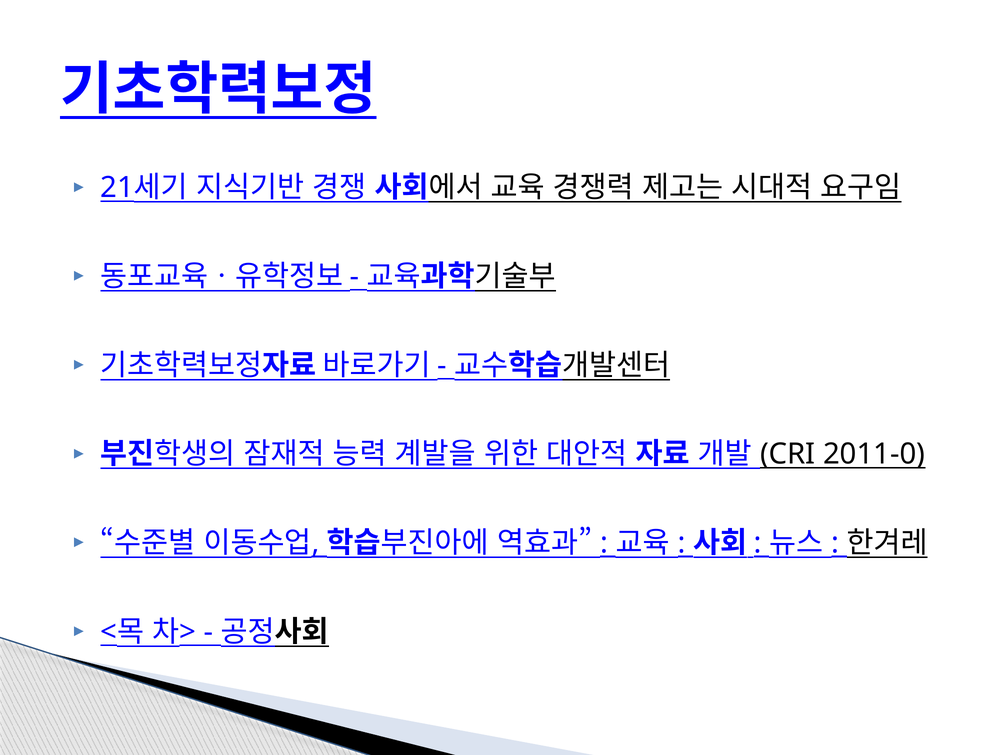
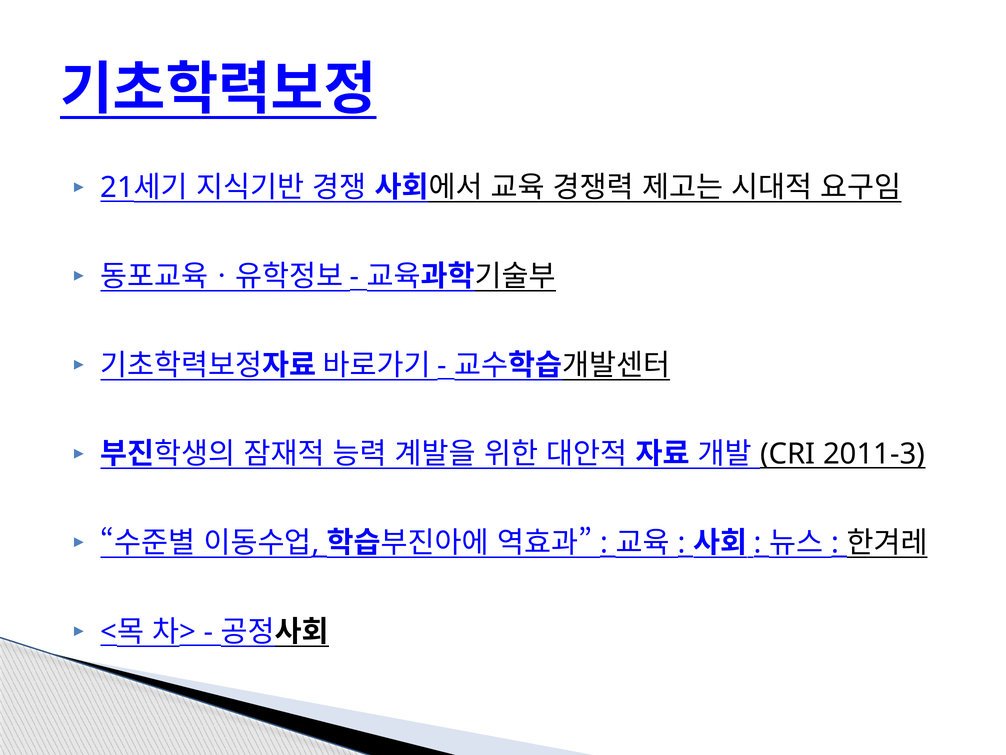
2011-0: 2011-0 -> 2011-3
